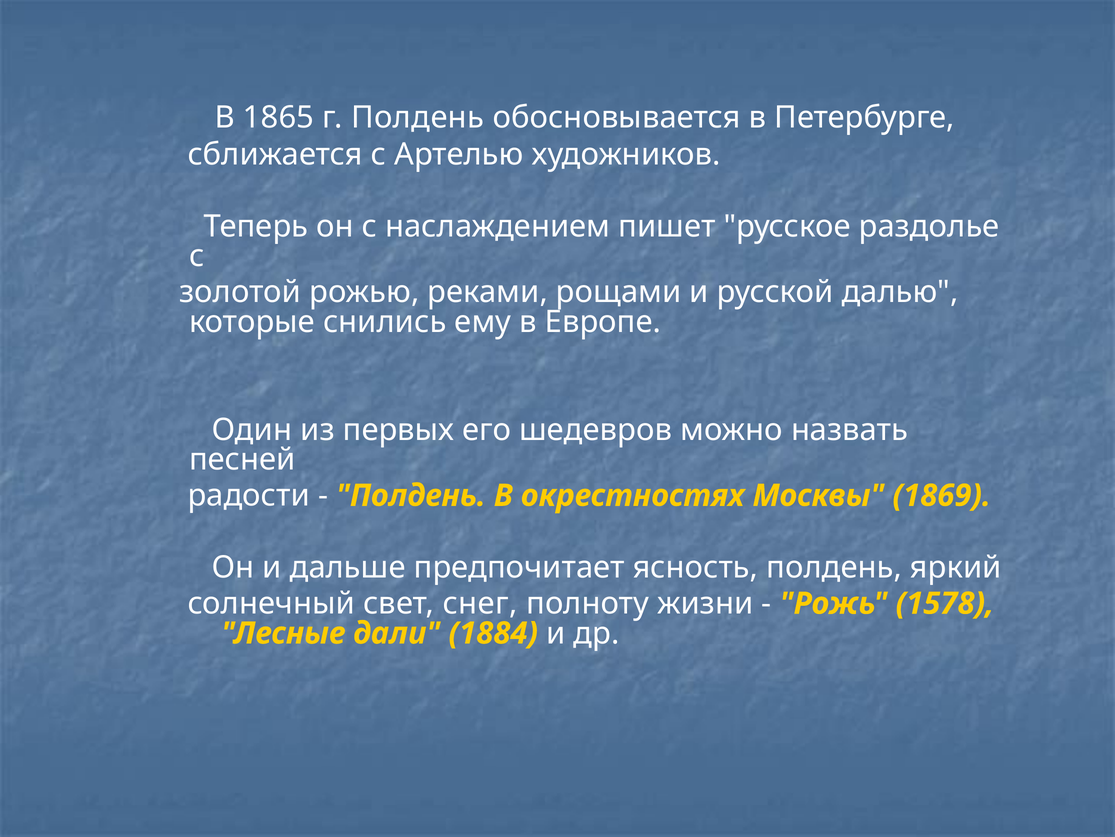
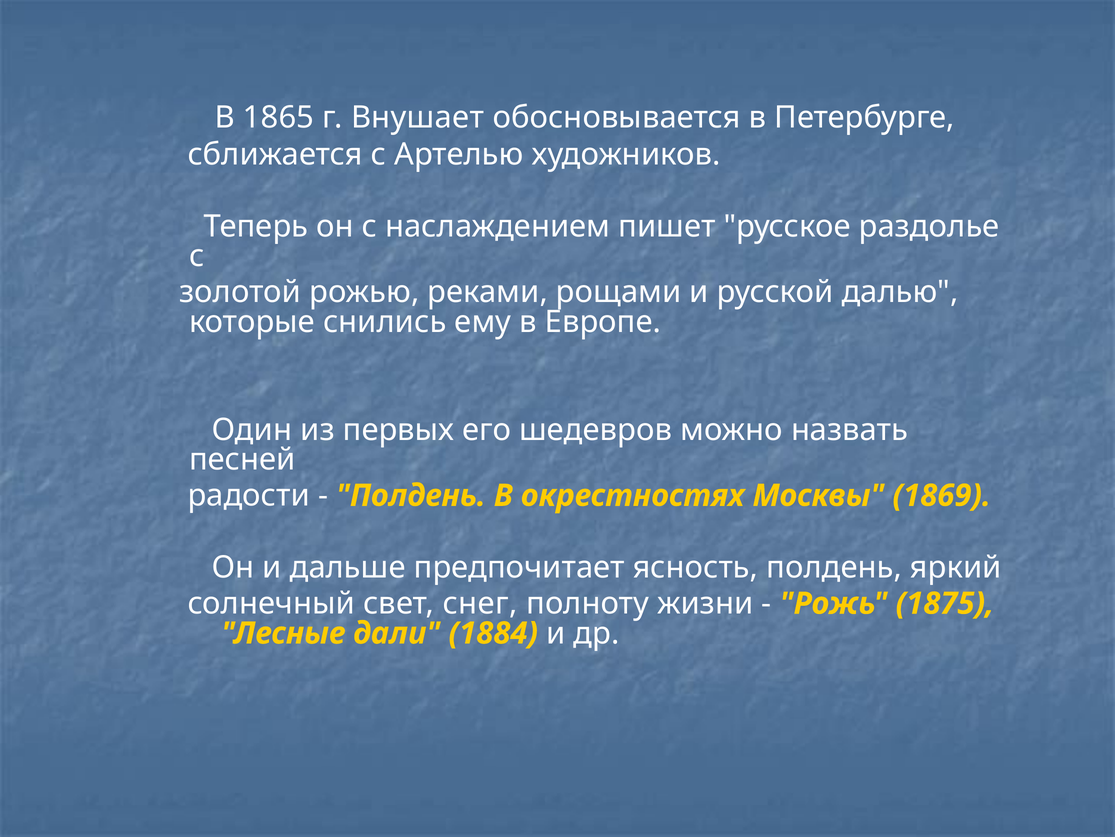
г Полдень: Полдень -> Внушает
1578: 1578 -> 1875
